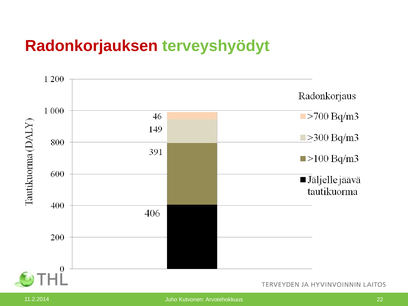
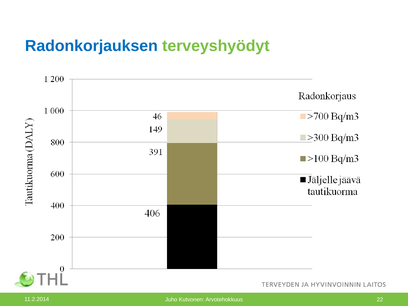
Radonkorjauksen colour: red -> blue
